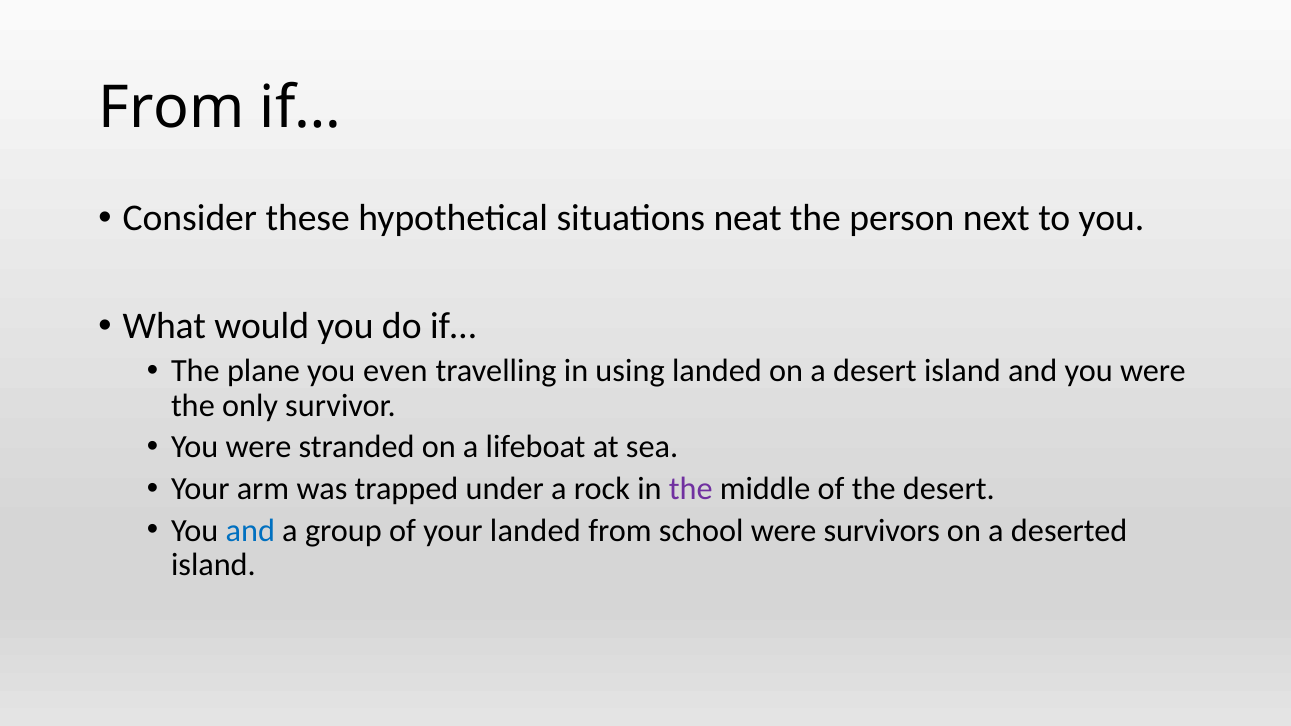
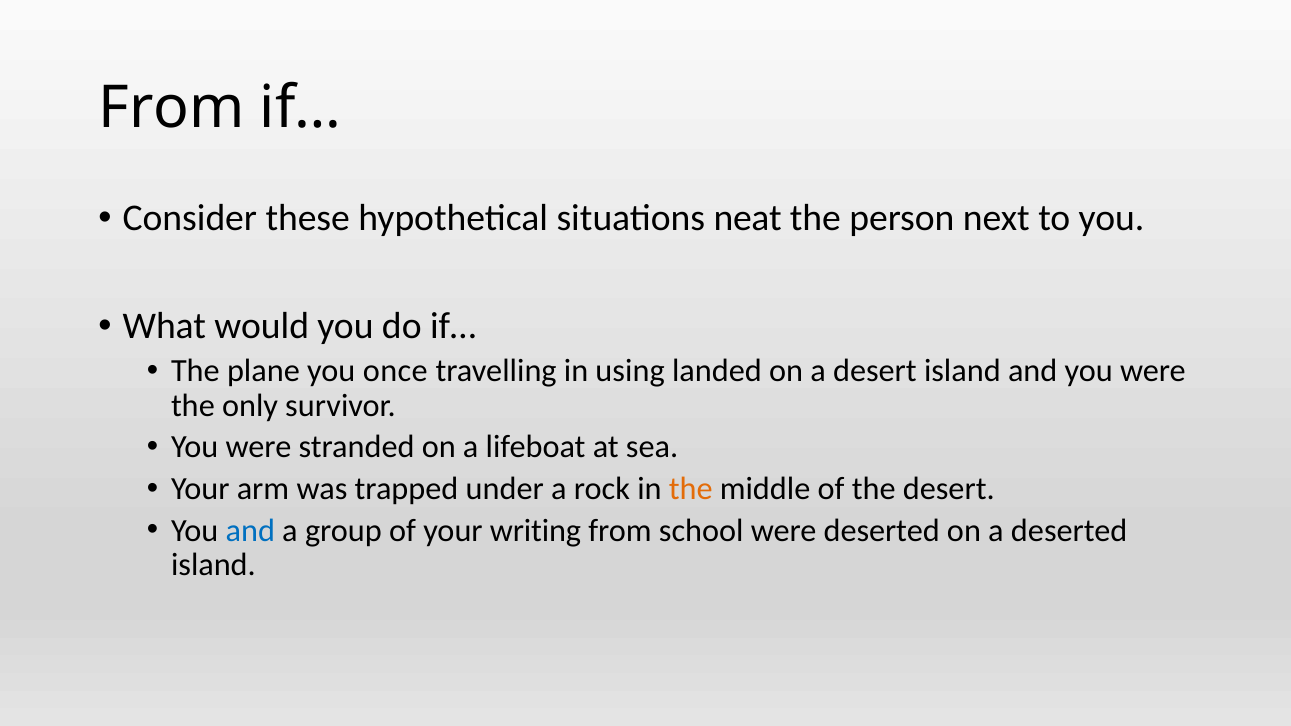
even: even -> once
the at (691, 489) colour: purple -> orange
your landed: landed -> writing
were survivors: survivors -> deserted
